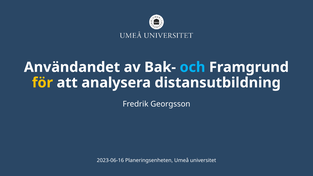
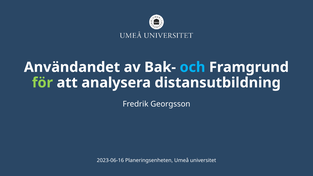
för colour: yellow -> light green
